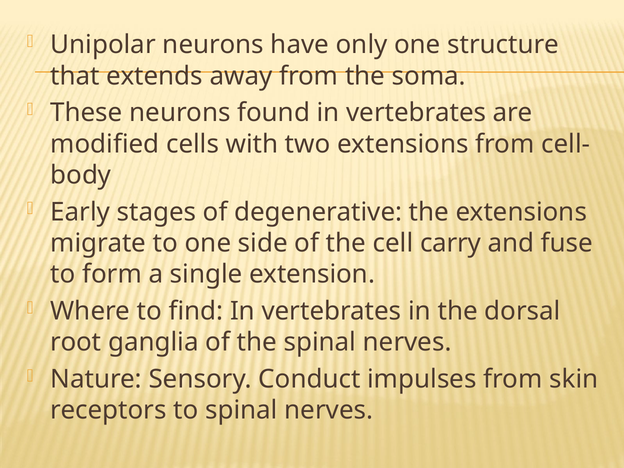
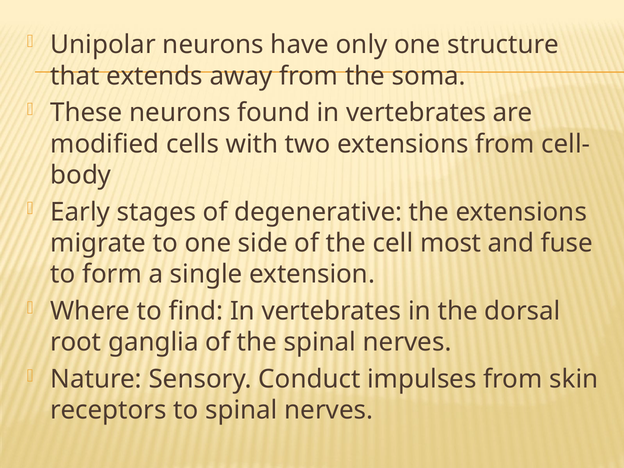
carry: carry -> most
